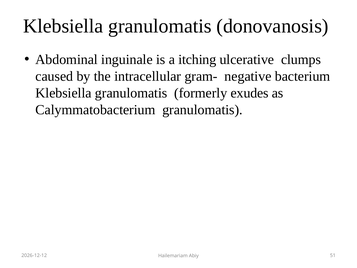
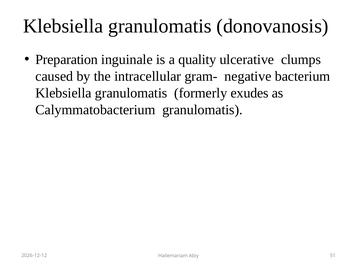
Abdominal: Abdominal -> Preparation
itching: itching -> quality
